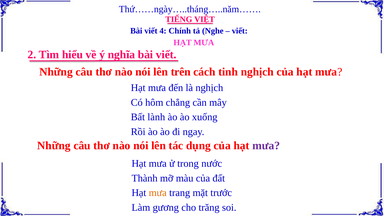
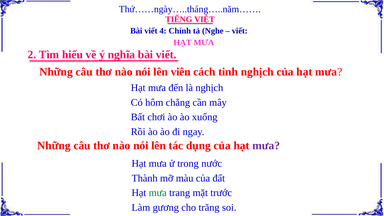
trên: trên -> viên
lành: lành -> chơi
mưa at (158, 193) colour: orange -> green
